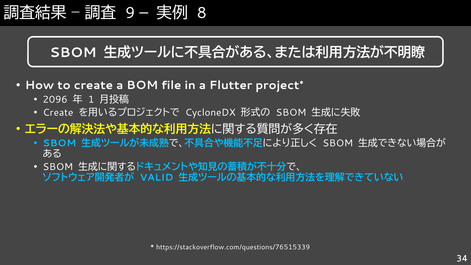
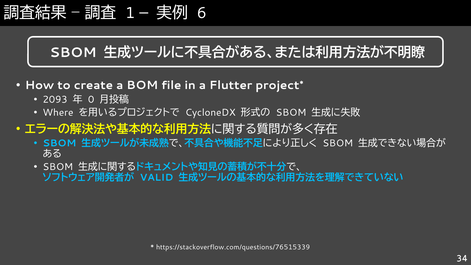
9: 9 -> 1
8: 8 -> 6
2096: 2096 -> 2093
1: 1 -> 0
Create at (58, 113): Create -> Where
